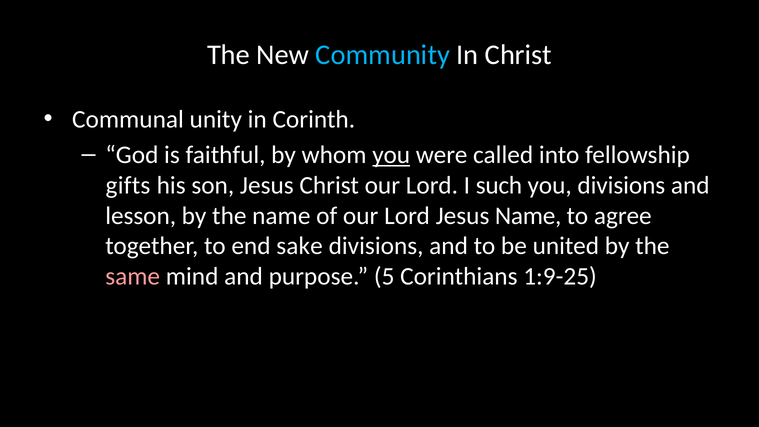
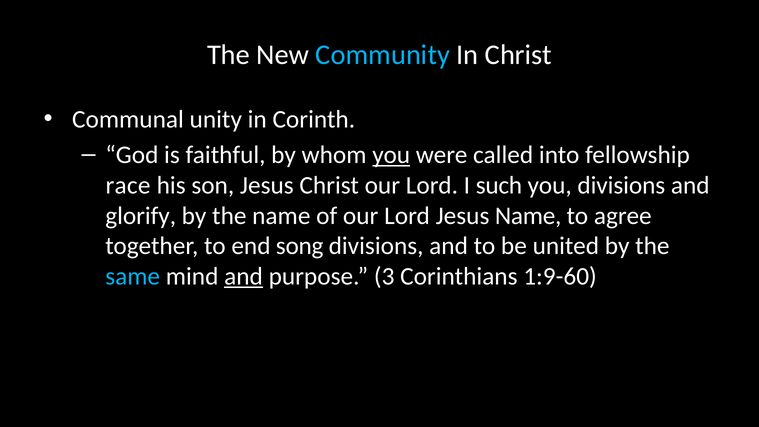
gifts: gifts -> race
lesson: lesson -> glorify
sake: sake -> song
same colour: pink -> light blue
and at (244, 276) underline: none -> present
5: 5 -> 3
1:9-25: 1:9-25 -> 1:9-60
